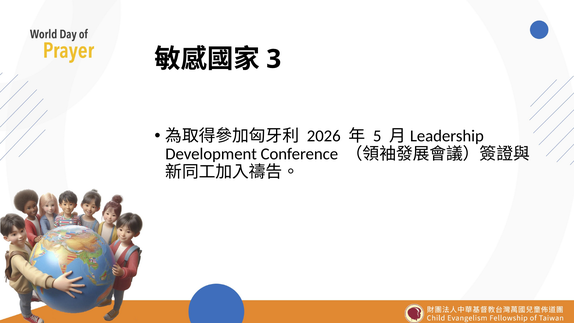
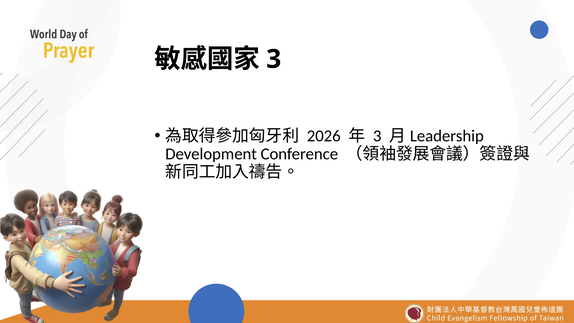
5 at (377, 136): 5 -> 3
